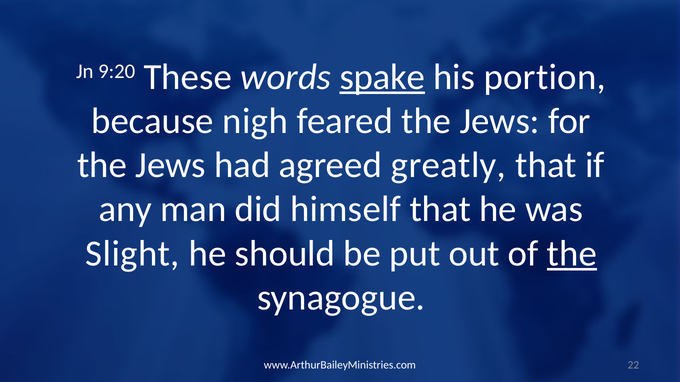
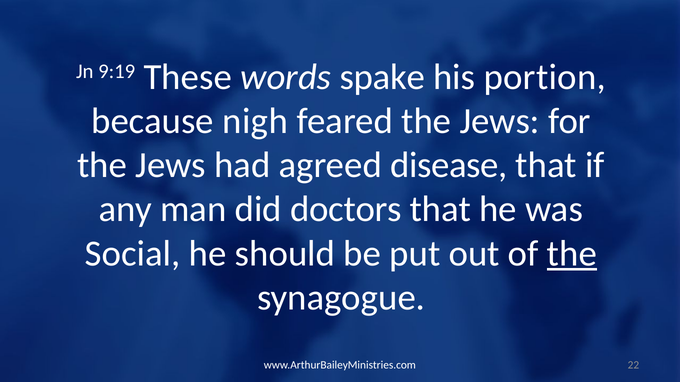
9:20: 9:20 -> 9:19
spake underline: present -> none
greatly: greatly -> disease
himself: himself -> doctors
Slight: Slight -> Social
